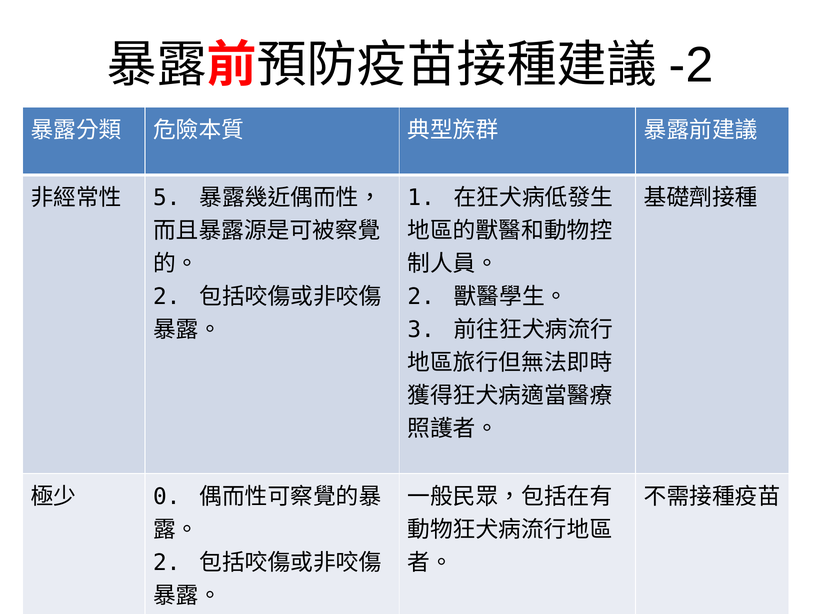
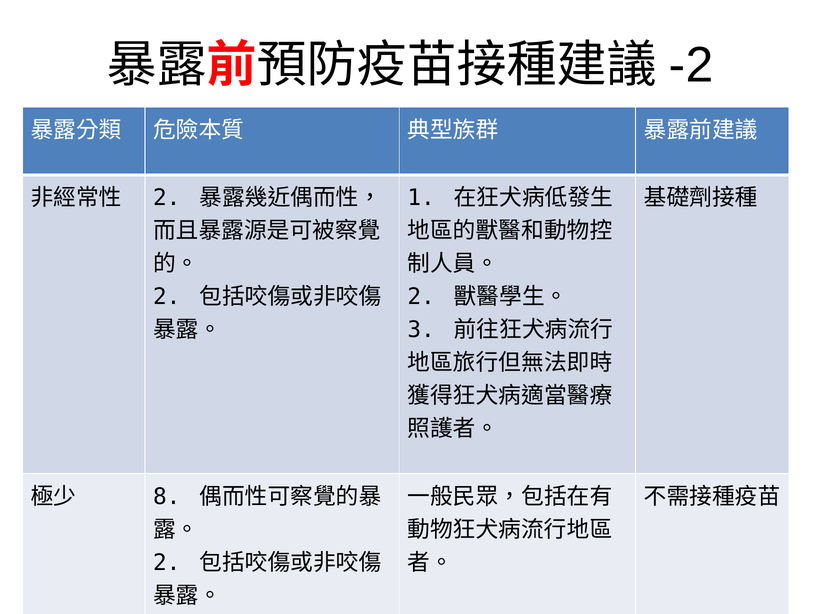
5 at (167, 198): 5 -> 2
0: 0 -> 8
